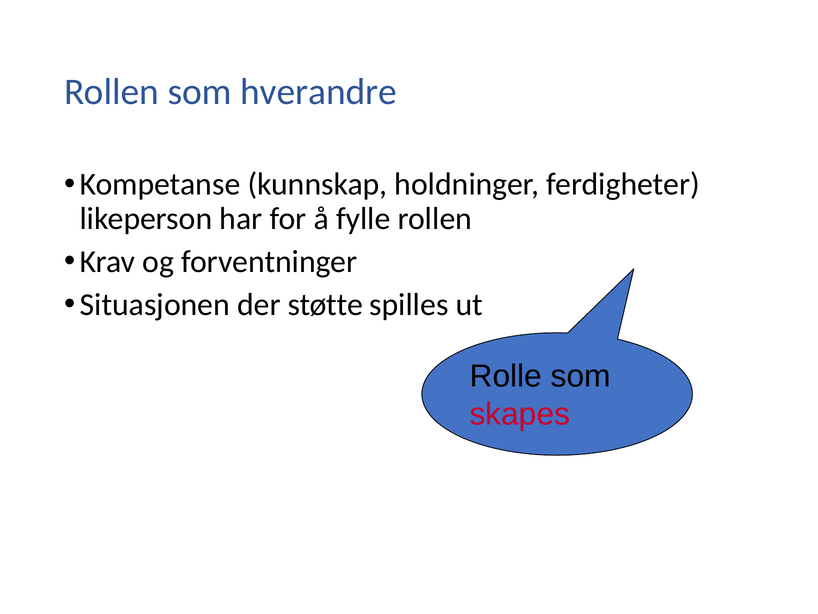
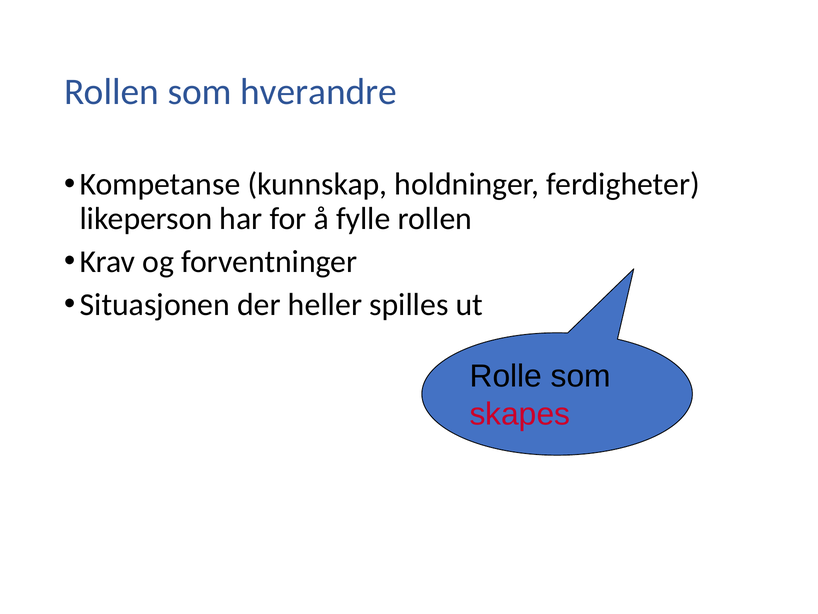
støtte: støtte -> heller
